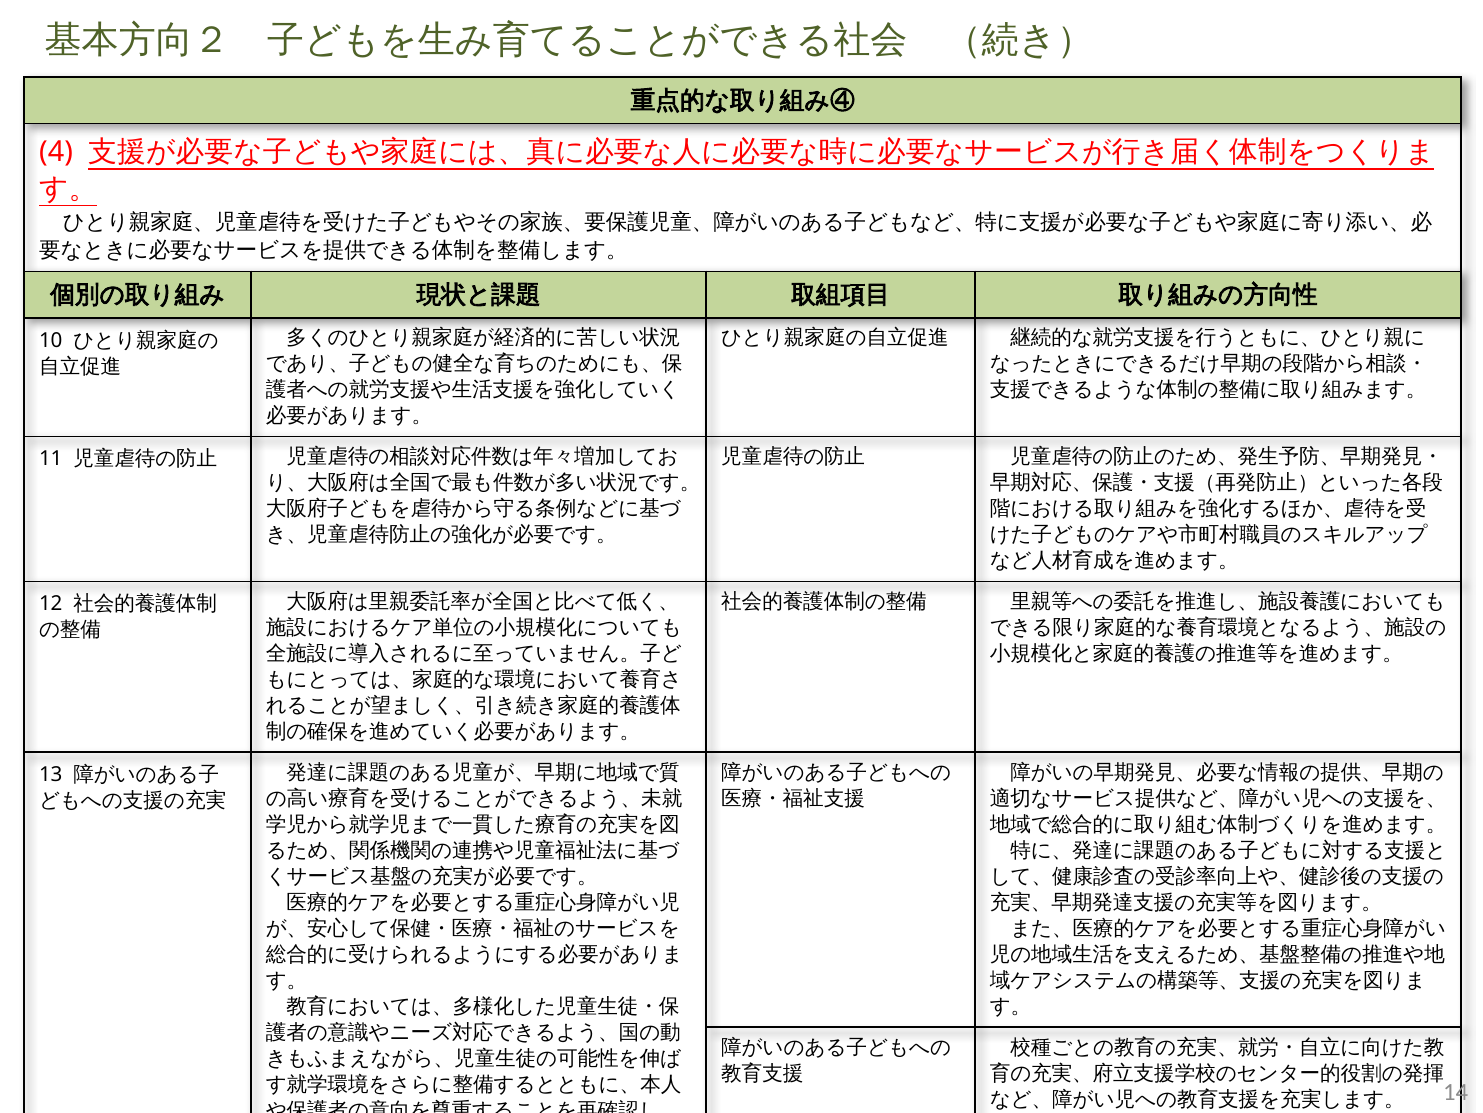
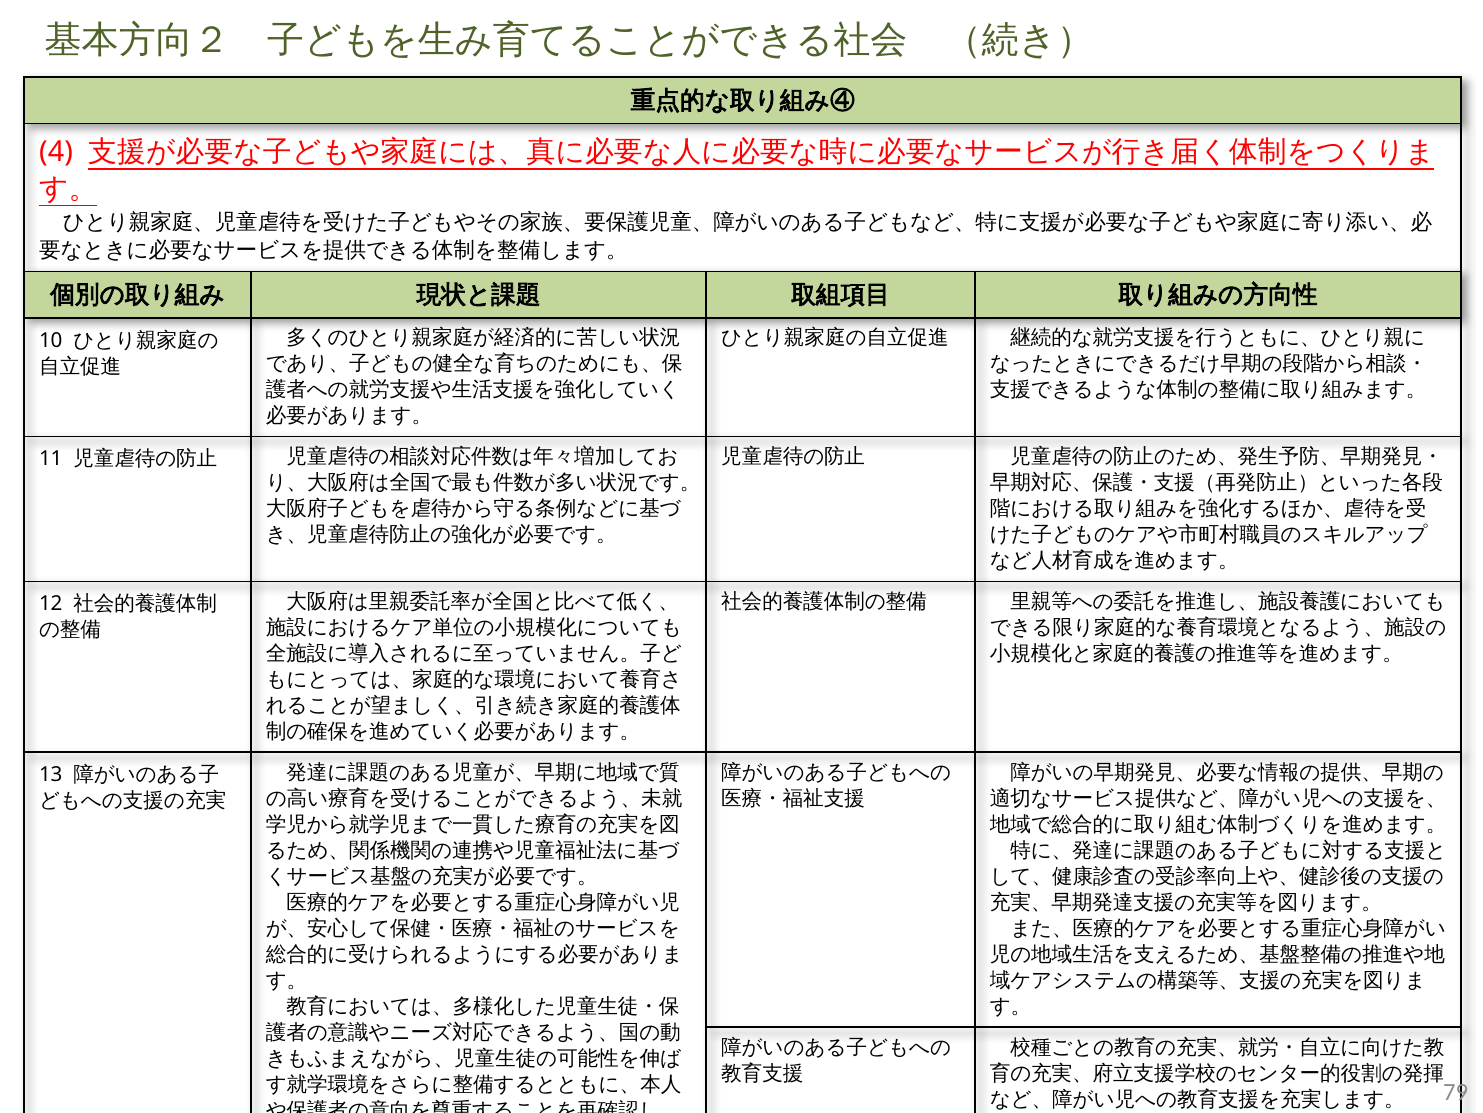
14: 14 -> 79
